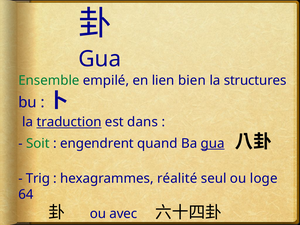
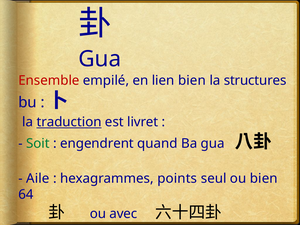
Ensemble colour: green -> red
dans: dans -> livret
gua at (213, 143) underline: present -> none
Trig: Trig -> Aile
réalité: réalité -> points
ou loge: loge -> bien
